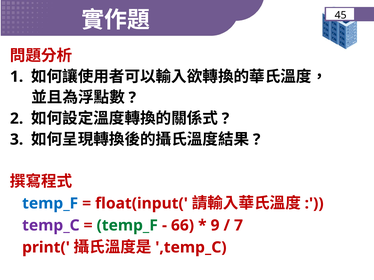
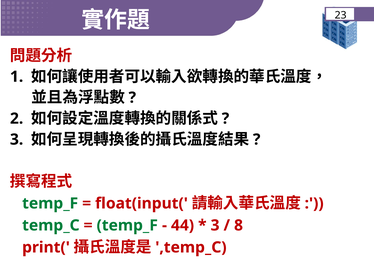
45: 45 -> 23
temp_F at (50, 204) colour: blue -> green
temp_C colour: purple -> green
66: 66 -> 44
9 at (215, 226): 9 -> 3
7: 7 -> 8
